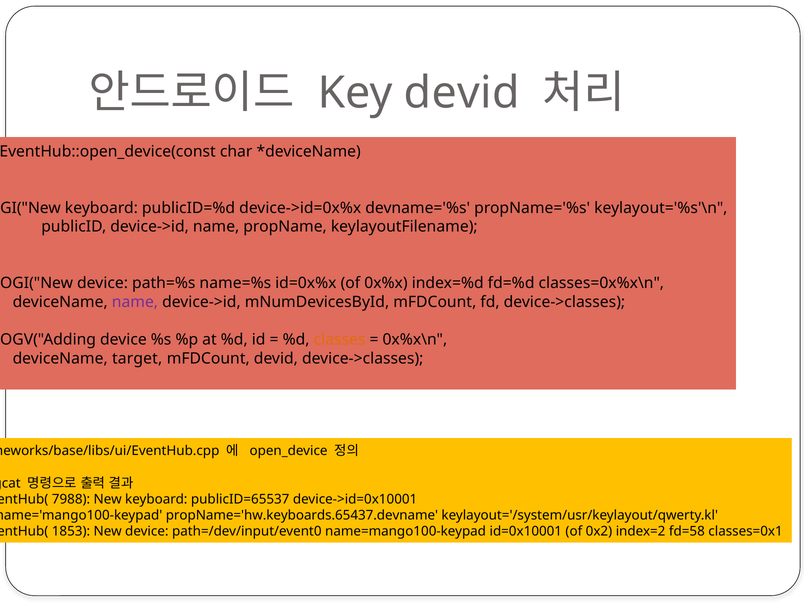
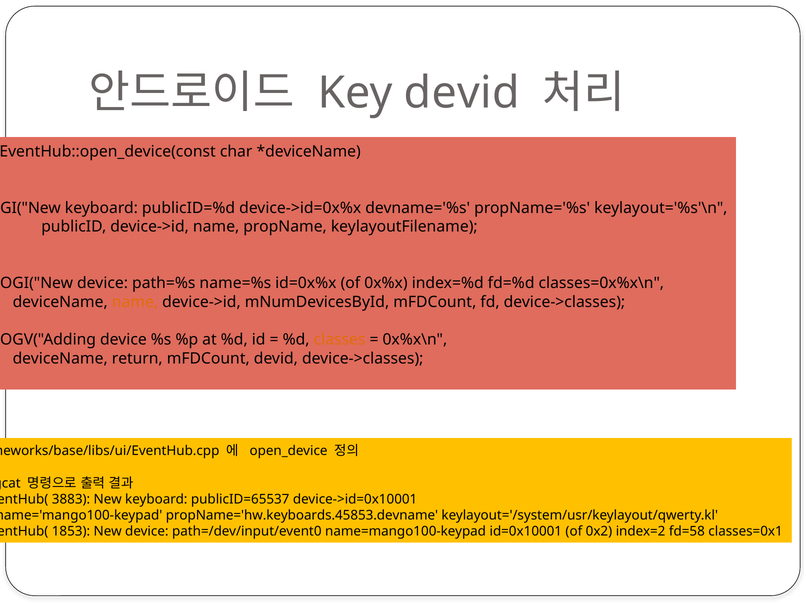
name at (135, 302) colour: purple -> orange
target: target -> return
7988: 7988 -> 3883
propName='hw.keyboards.65437.devname: propName='hw.keyboards.65437.devname -> propName='hw.keyboards.45853.devname
